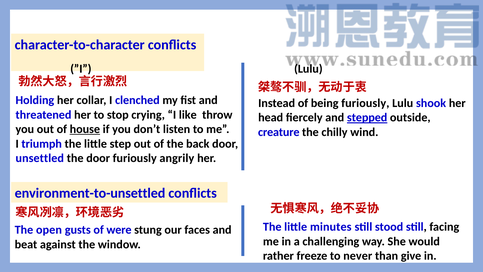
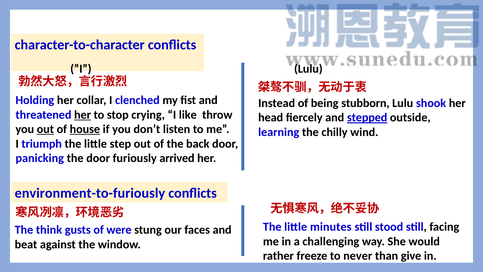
being furiously: furiously -> stubborn
her at (83, 115) underline: none -> present
out at (45, 129) underline: none -> present
creature: creature -> learning
unsettled: unsettled -> panicking
angrily: angrily -> arrived
environment-to-unsettled: environment-to-unsettled -> environment-to-furiously
open: open -> think
